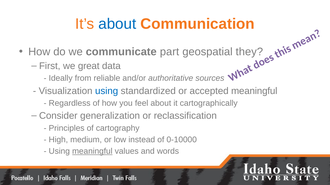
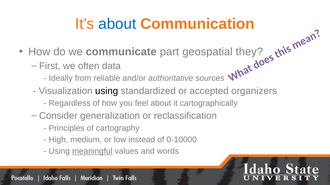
great: great -> often
using at (107, 91) colour: blue -> black
accepted meaningful: meaningful -> organizers
